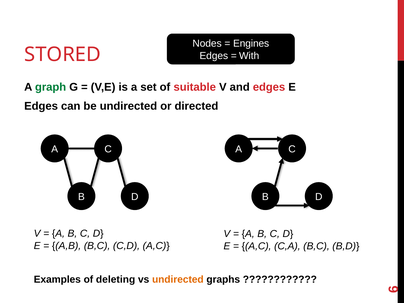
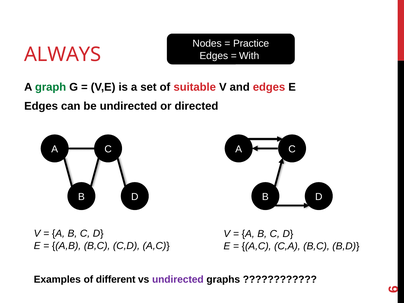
Engines: Engines -> Practice
STORED: STORED -> ALWAYS
deleting: deleting -> different
undirected at (178, 279) colour: orange -> purple
